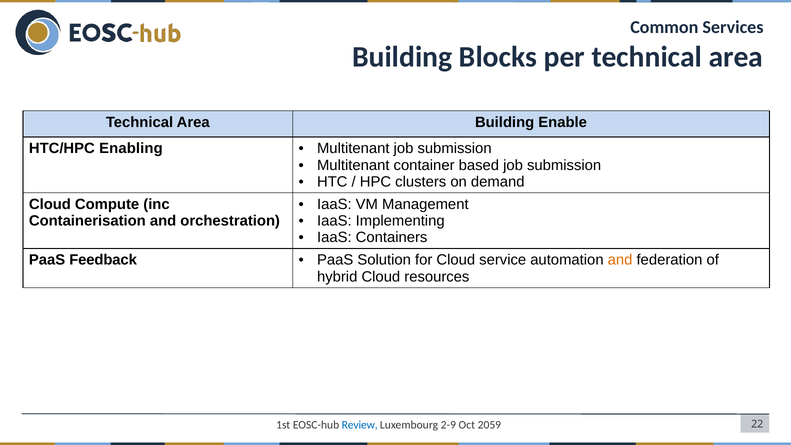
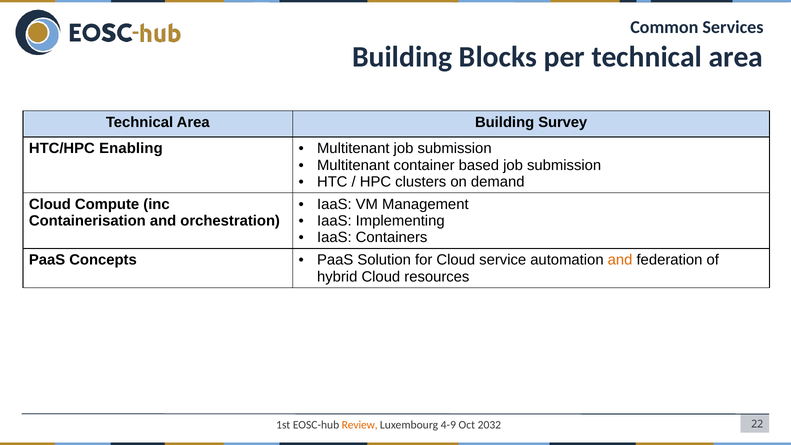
Enable: Enable -> Survey
Feedback: Feedback -> Concepts
Review colour: blue -> orange
2-9: 2-9 -> 4-9
2059: 2059 -> 2032
